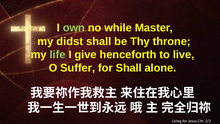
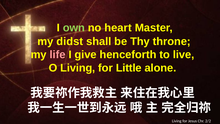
while: while -> heart
life colour: light green -> pink
O Suffer: Suffer -> Living
for Shall: Shall -> Little
